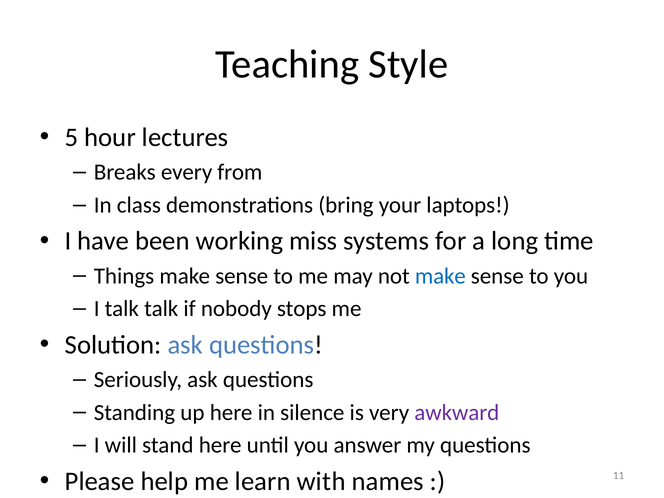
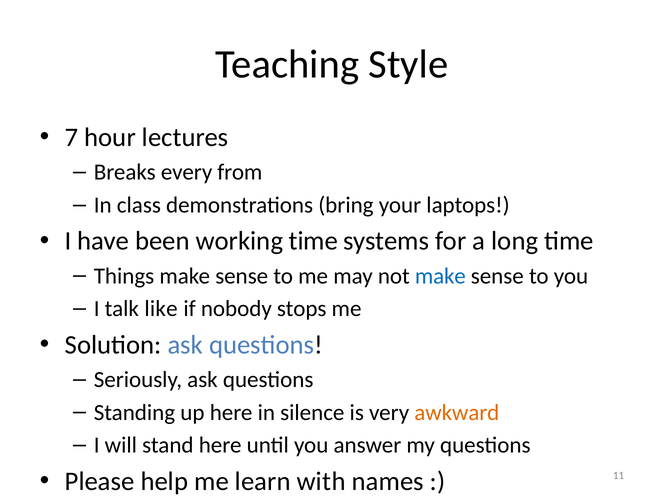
5: 5 -> 7
working miss: miss -> time
talk talk: talk -> like
awkward colour: purple -> orange
